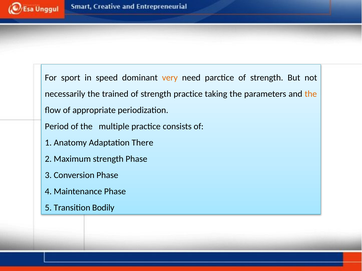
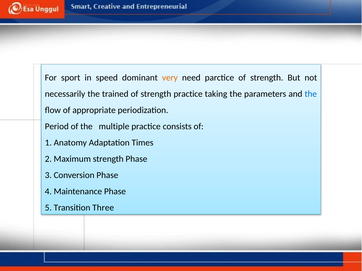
the at (311, 94) colour: orange -> blue
There: There -> Times
Bodily: Bodily -> Three
